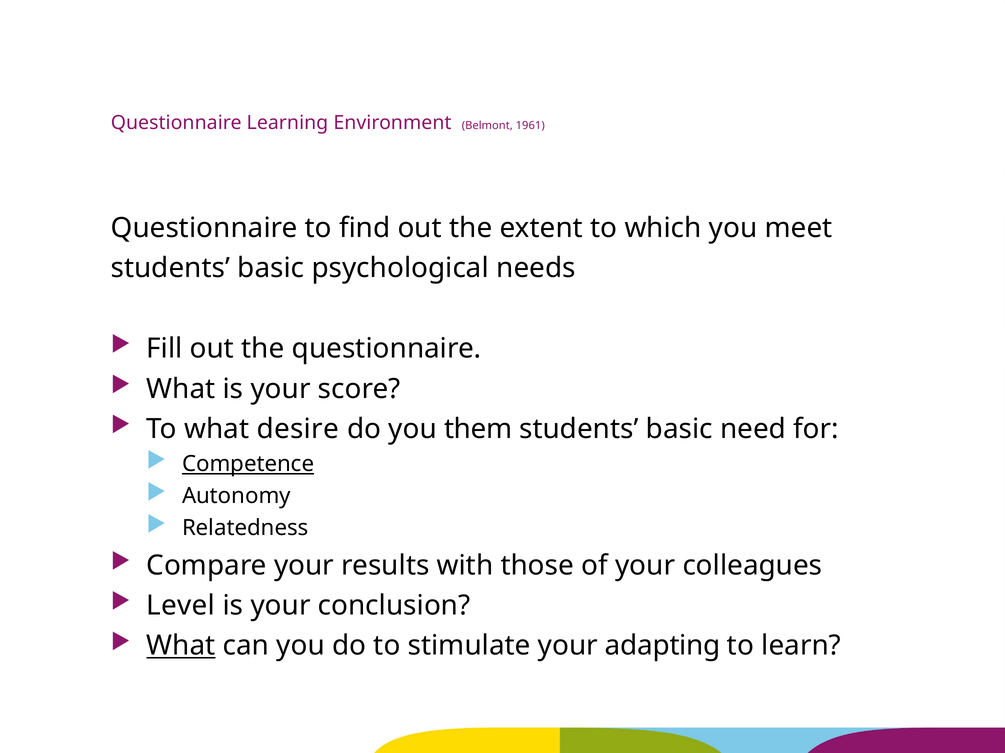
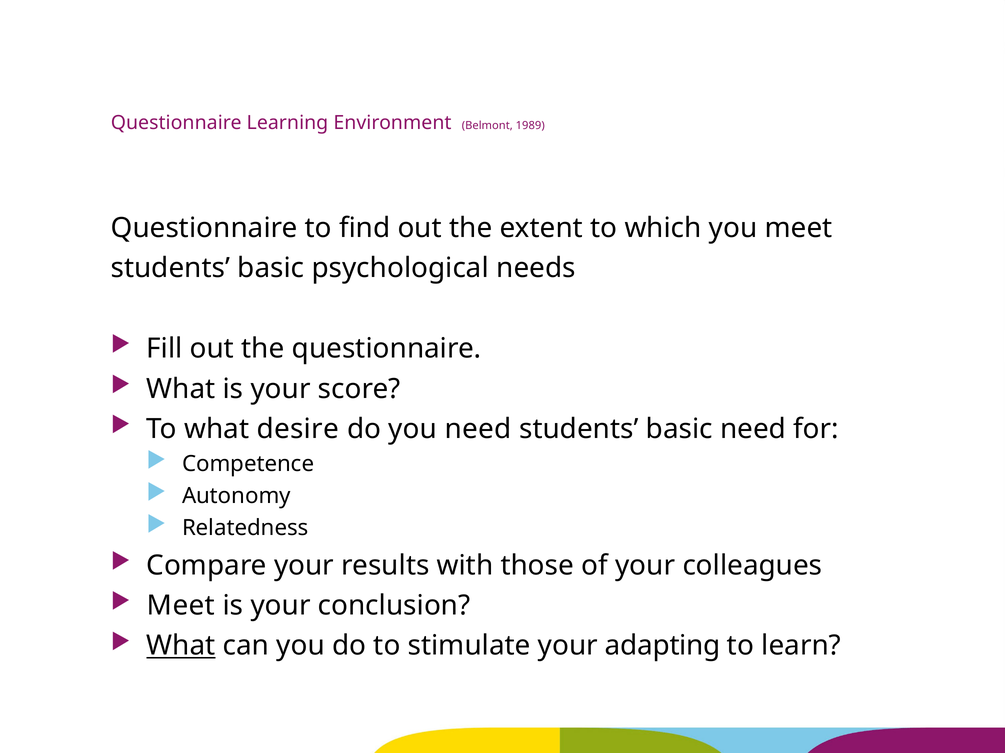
1961: 1961 -> 1989
you them: them -> need
Competence underline: present -> none
Level at (181, 606): Level -> Meet
